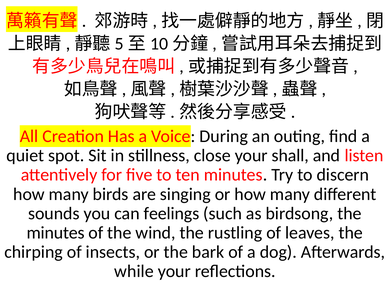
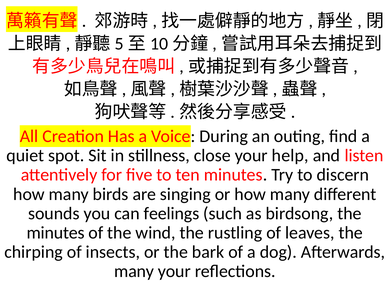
shall: shall -> help
while at (134, 272): while -> many
